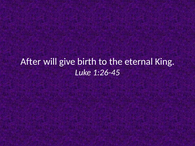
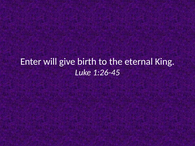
After: After -> Enter
